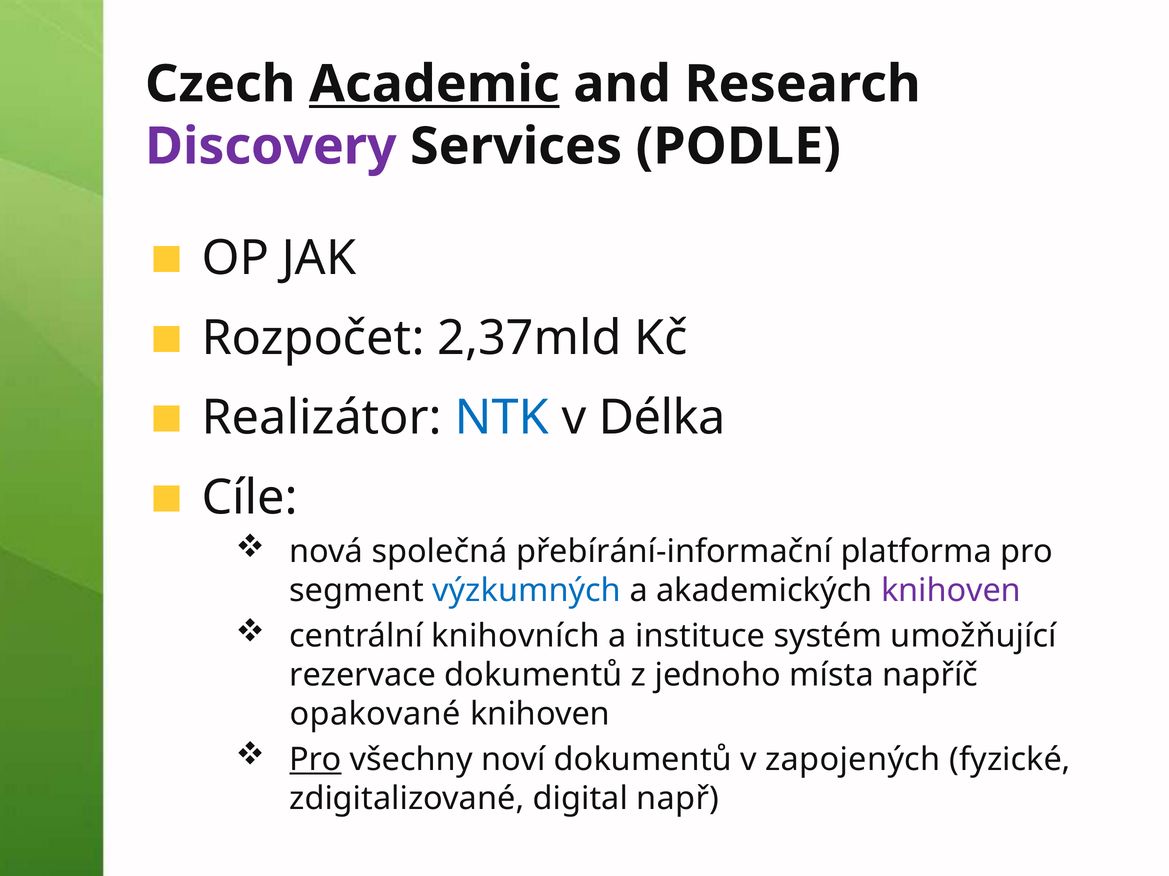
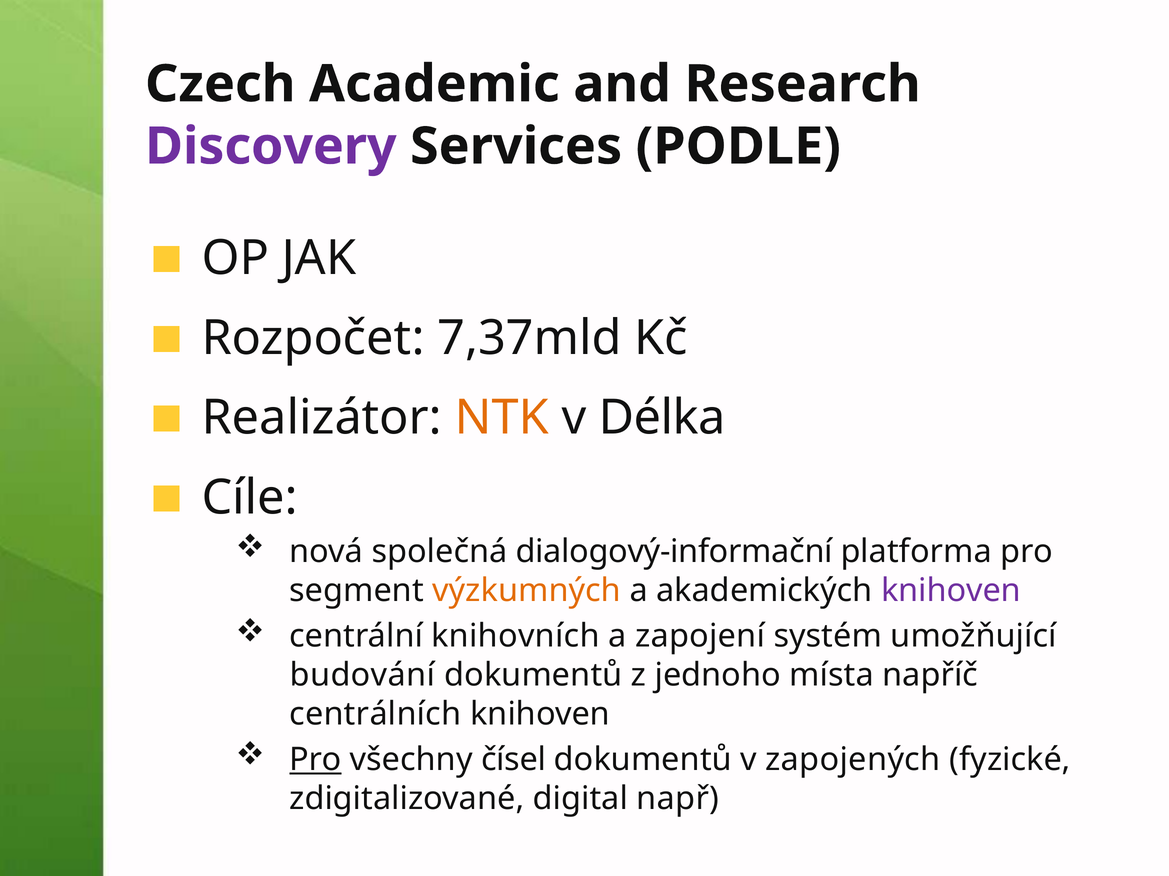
Academic underline: present -> none
2,37mld: 2,37mld -> 7,37mld
NTK colour: blue -> orange
přebírání-informační: přebírání-informační -> dialogový-informační
výzkumných colour: blue -> orange
instituce: instituce -> zapojení
rezervace: rezervace -> budování
opakované: opakované -> centrálních
noví: noví -> čísel
